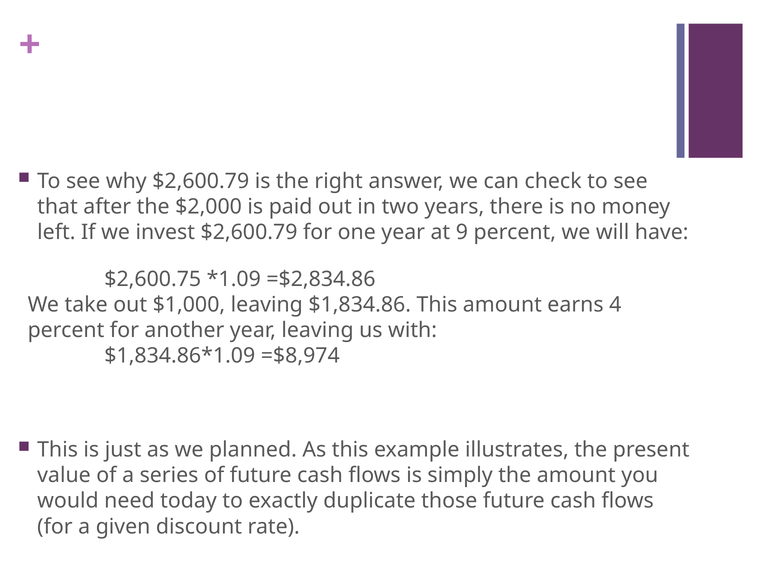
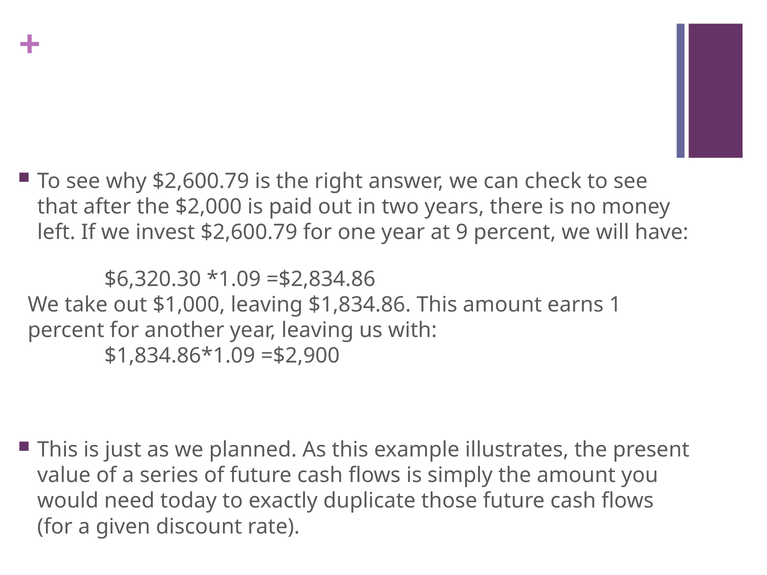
$2,600.75: $2,600.75 -> $6,320.30
4: 4 -> 1
=$8,974: =$8,974 -> =$2,900
